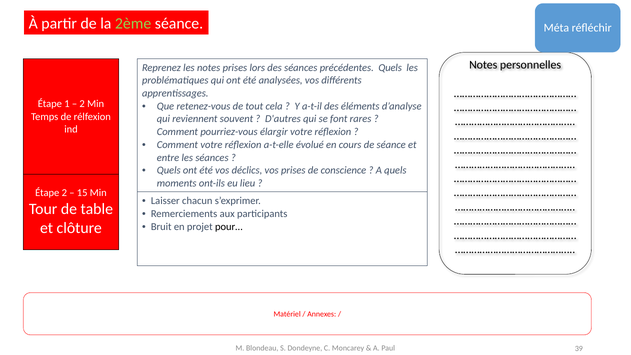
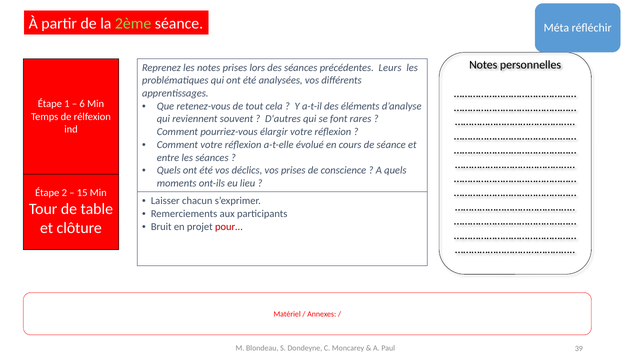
précédentes Quels: Quels -> Leurs
2 at (82, 104): 2 -> 6
pour… colour: black -> red
